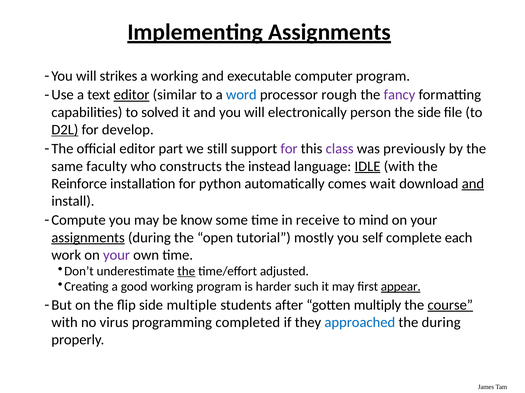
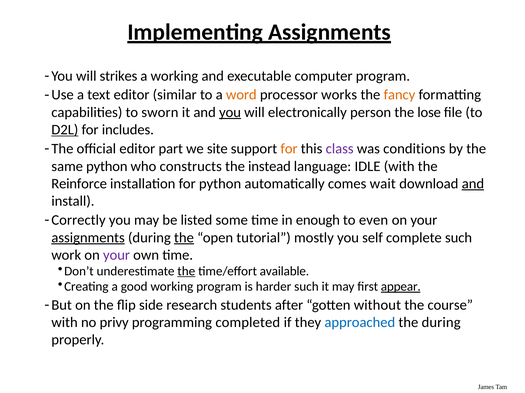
editor at (132, 95) underline: present -> none
word colour: blue -> orange
rough: rough -> works
fancy colour: purple -> orange
solved: solved -> sworn
you at (230, 113) underline: none -> present
the side: side -> lose
develop: develop -> includes
still: still -> site
for at (289, 149) colour: purple -> orange
previously: previously -> conditions
same faculty: faculty -> python
IDLE underline: present -> none
Compute: Compute -> Correctly
know: know -> listed
receive: receive -> enough
mind: mind -> even
the at (184, 238) underline: none -> present
complete each: each -> such
adjusted: adjusted -> available
multiple: multiple -> research
multiply: multiply -> without
course underline: present -> none
virus: virus -> privy
